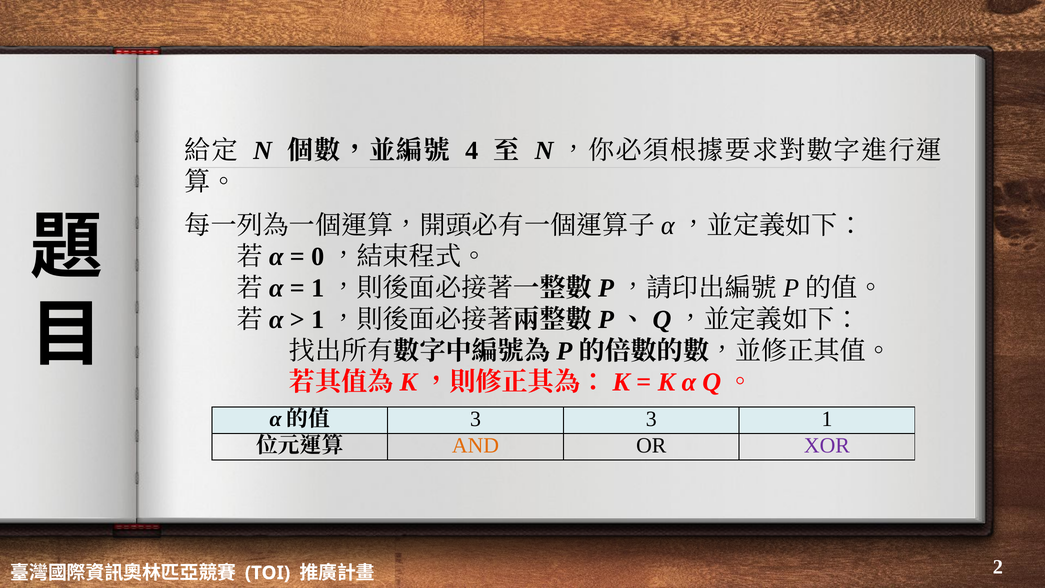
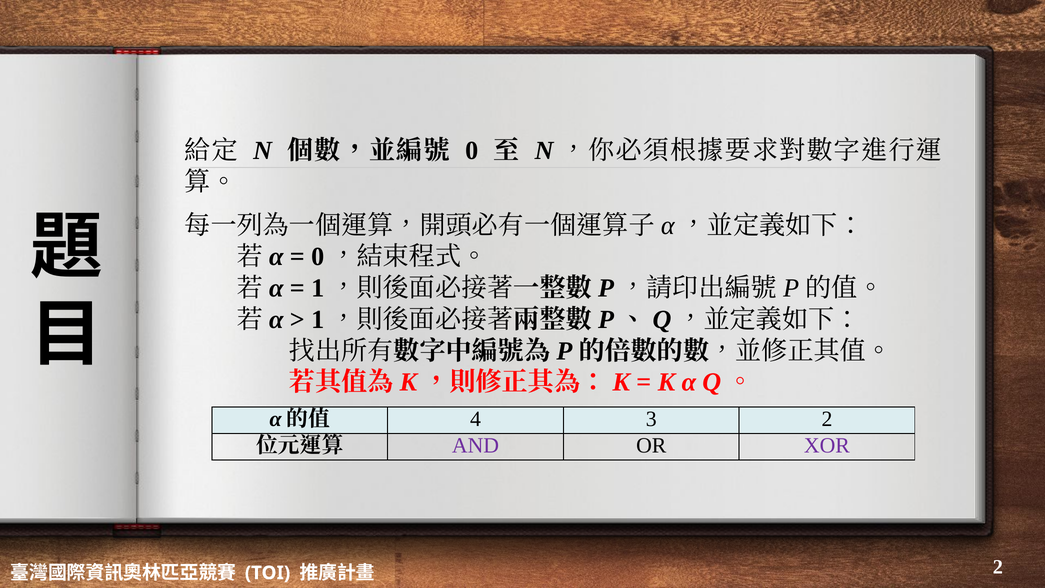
4: 4 -> 0
3 at (476, 419): 3 -> 4
3 1: 1 -> 2
AND colour: orange -> purple
